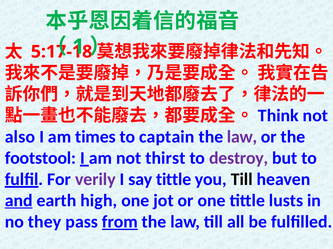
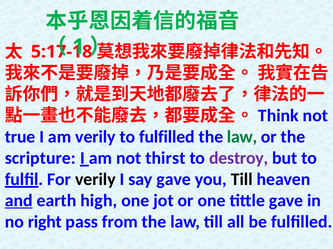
also: also -> true
am times: times -> verily
to captain: captain -> fulfilled
law at (242, 137) colour: purple -> green
footstool: footstool -> scripture
verily at (95, 180) colour: purple -> black
say tittle: tittle -> gave
tittle lusts: lusts -> gave
they: they -> right
from underline: present -> none
